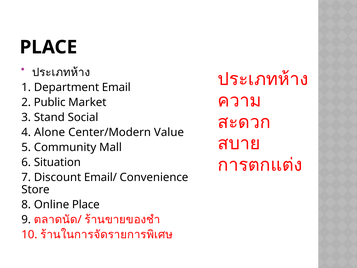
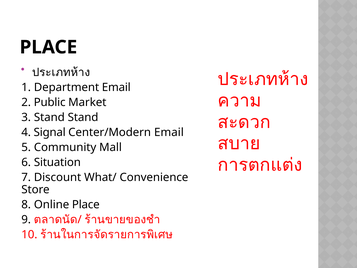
Stand Social: Social -> Stand
Alone: Alone -> Signal
Center/Modern Value: Value -> Email
Email/: Email/ -> What/
